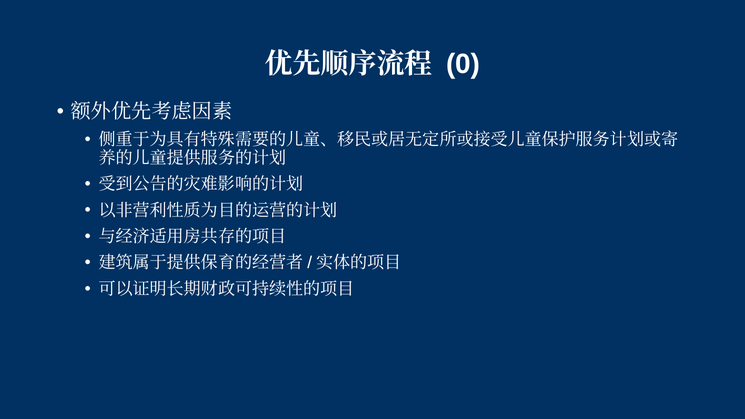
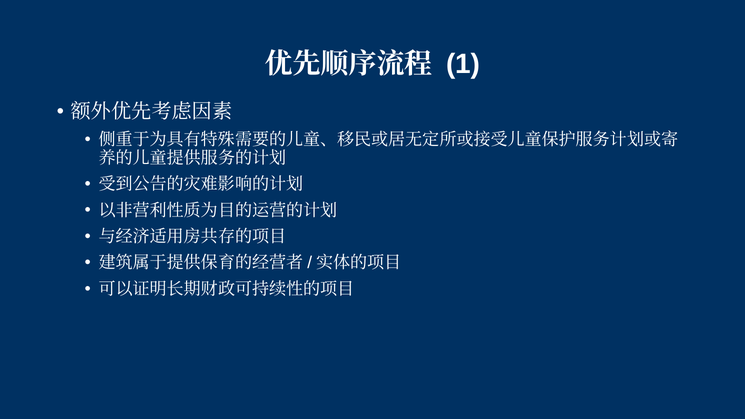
0: 0 -> 1
